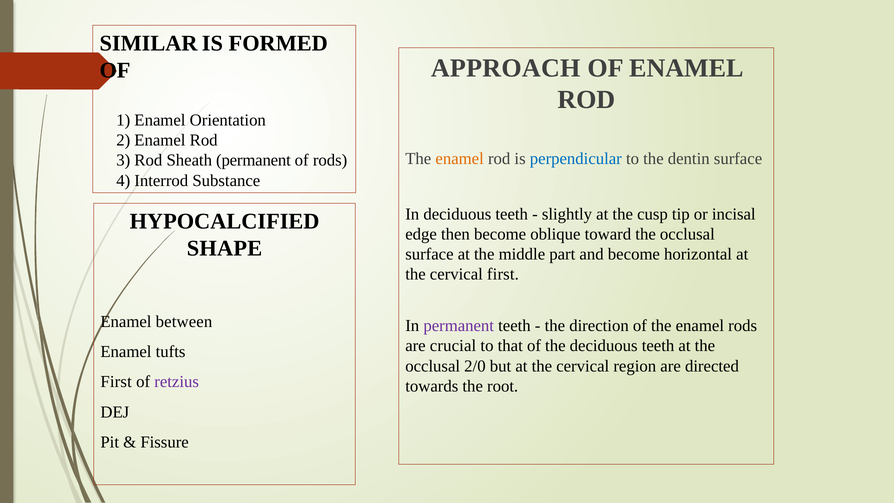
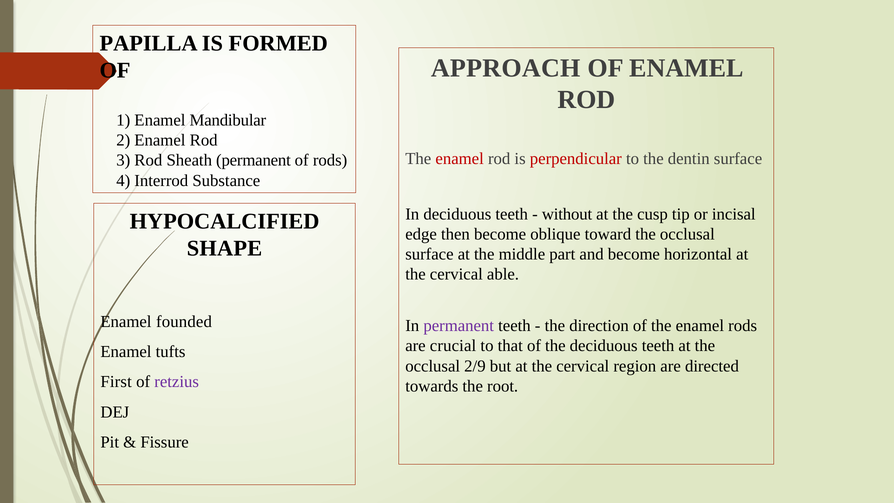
SIMILAR: SIMILAR -> PAPILLA
Orientation: Orientation -> Mandibular
enamel at (460, 159) colour: orange -> red
perpendicular colour: blue -> red
slightly: slightly -> without
cervical first: first -> able
between: between -> founded
2/0: 2/0 -> 2/9
